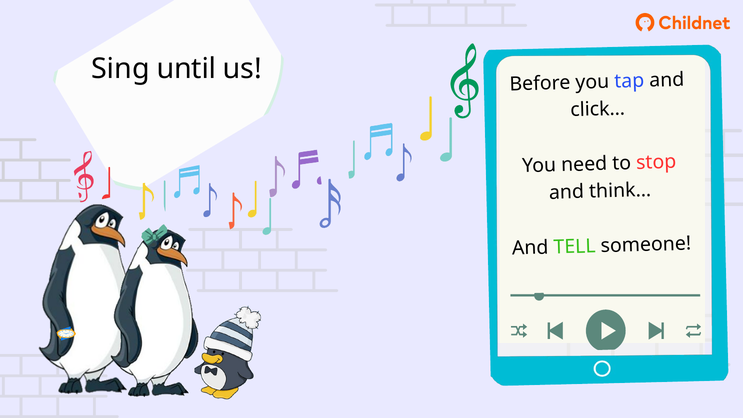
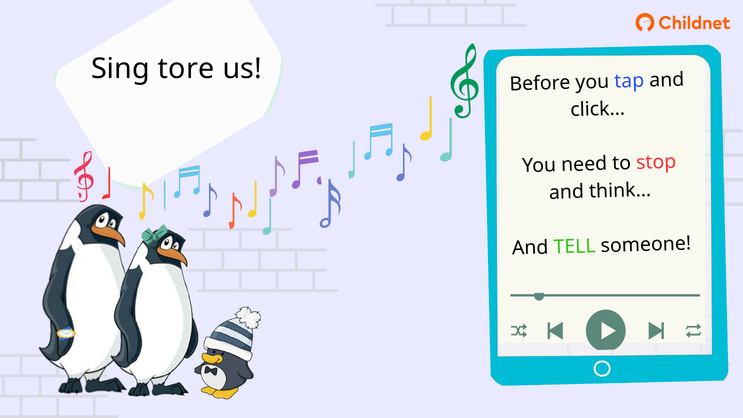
until: until -> tore
